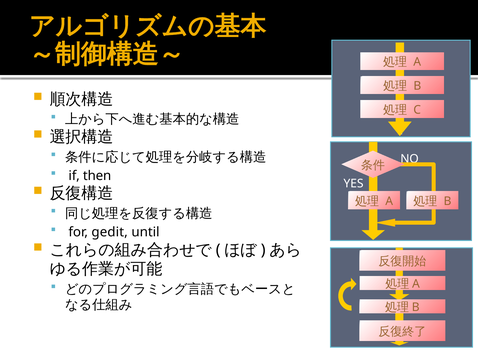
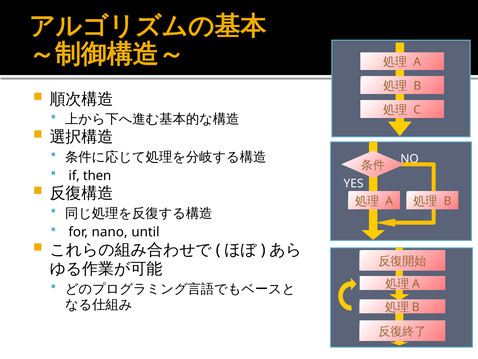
gedit: gedit -> nano
